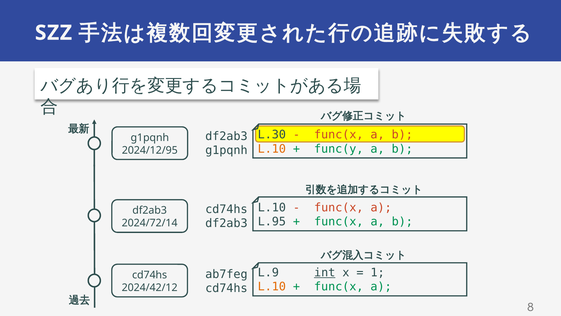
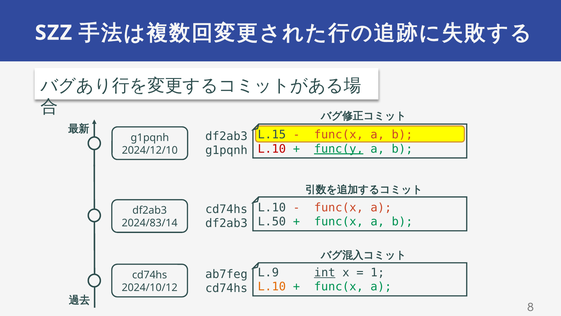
L.30: L.30 -> L.15
L.10 at (272, 149) colour: orange -> red
func(y underline: none -> present
2024/12/95: 2024/12/95 -> 2024/12/10
L.95: L.95 -> L.50
2024/72/14: 2024/72/14 -> 2024/83/14
2024/42/12: 2024/42/12 -> 2024/10/12
